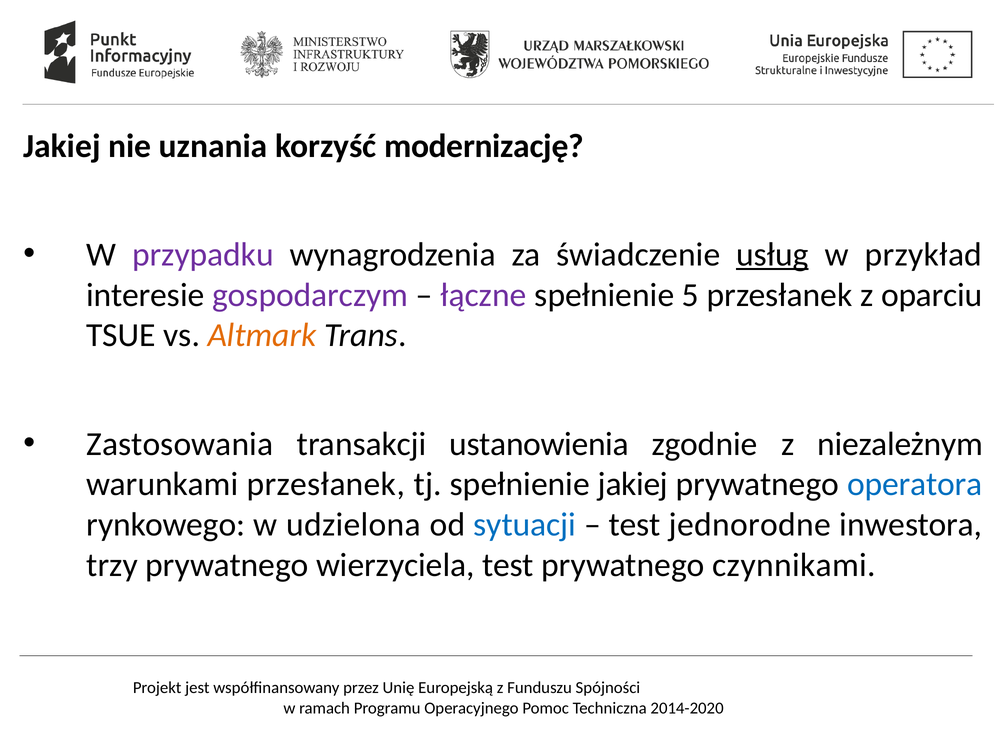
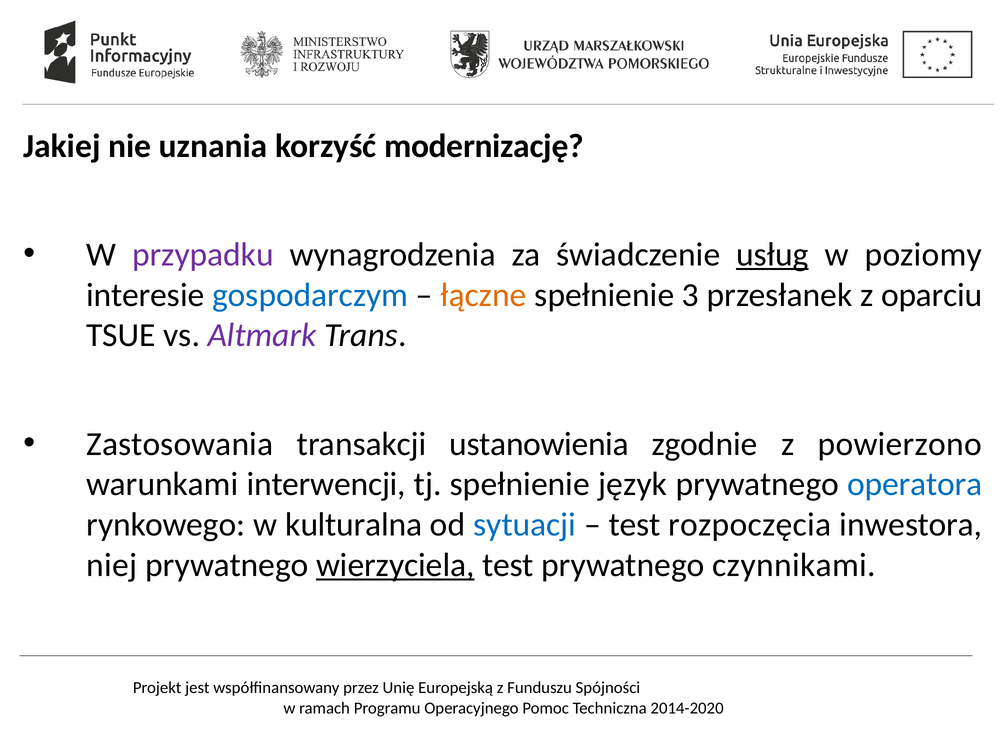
przykład: przykład -> poziomy
gospodarczym colour: purple -> blue
łączne colour: purple -> orange
5: 5 -> 3
Altmark colour: orange -> purple
niezależnym: niezależnym -> powierzono
warunkami przesłanek: przesłanek -> interwencji
spełnienie jakiej: jakiej -> język
udzielona: udzielona -> kulturalna
jednorodne: jednorodne -> rozpoczęcia
trzy: trzy -> niej
wierzyciela underline: none -> present
